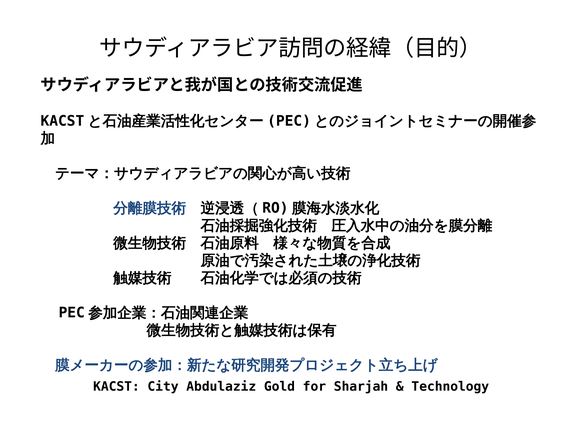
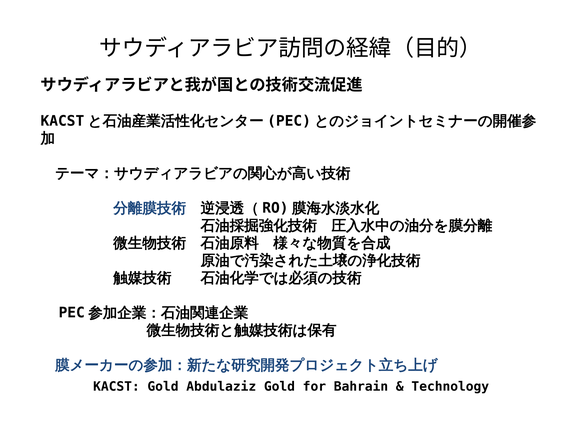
KACST City: City -> Gold
Sharjah: Sharjah -> Bahrain
